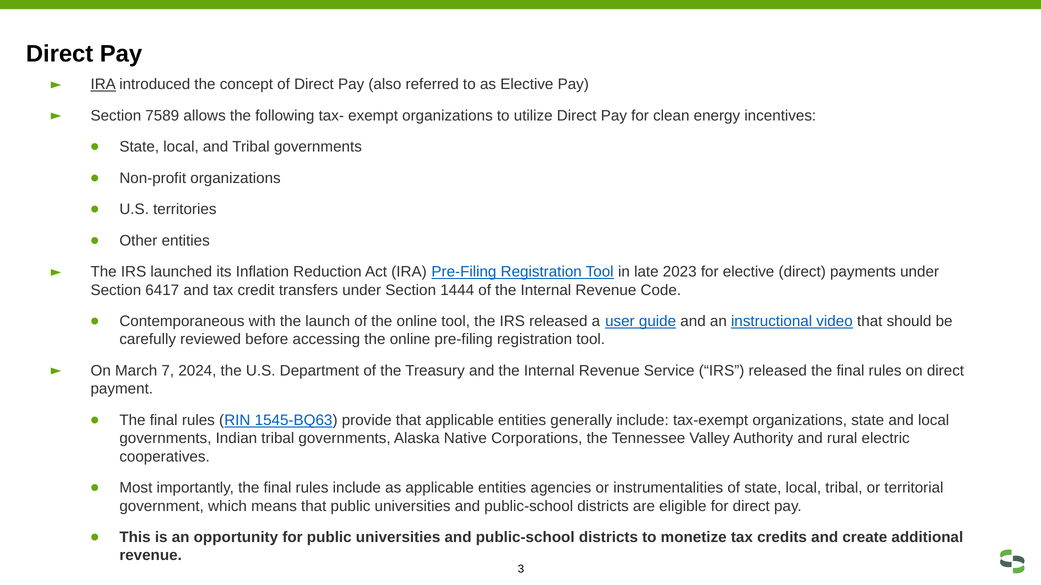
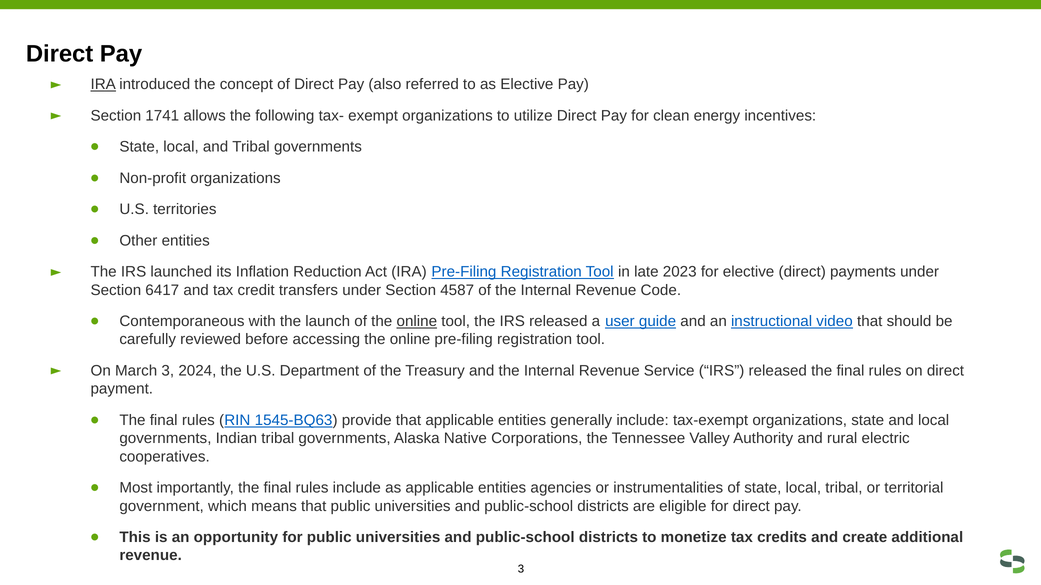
7589: 7589 -> 1741
1444: 1444 -> 4587
online at (417, 322) underline: none -> present
March 7: 7 -> 3
